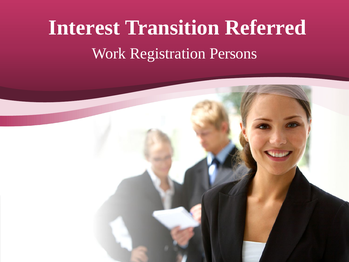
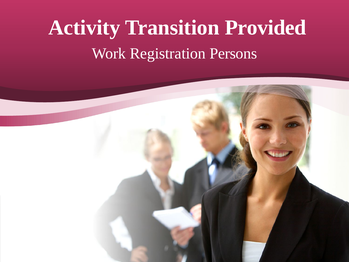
Interest: Interest -> Activity
Referred: Referred -> Provided
